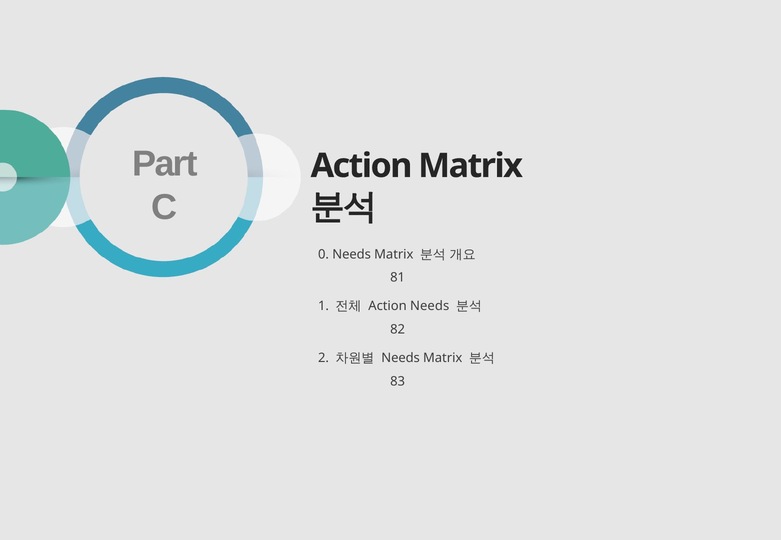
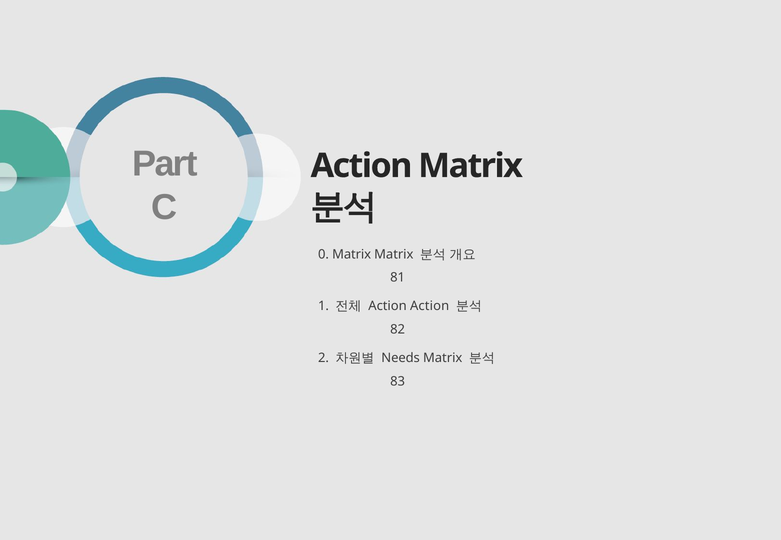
0 Needs: Needs -> Matrix
Action Needs: Needs -> Action
